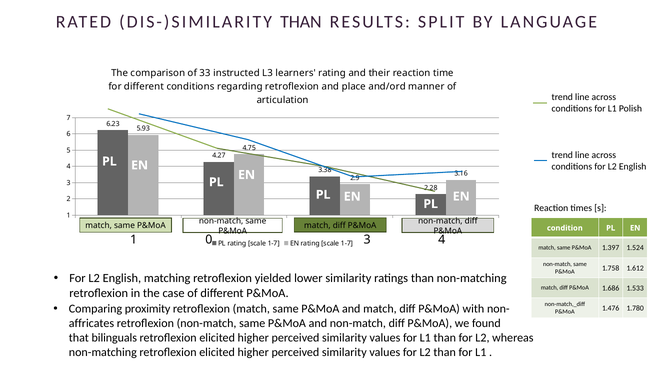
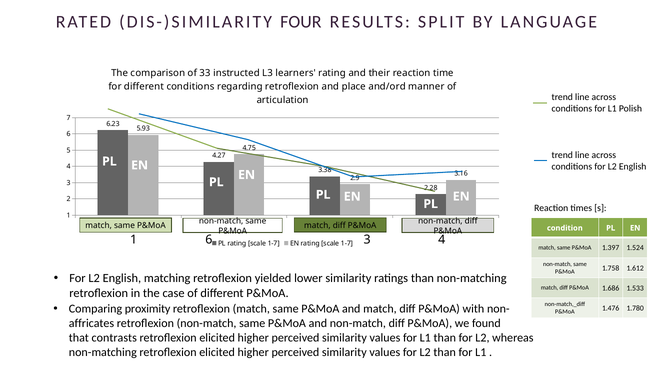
DIS-)SIMILARITY THAN: THAN -> FOUR
1 0: 0 -> 6
bilinguals: bilinguals -> contrasts
